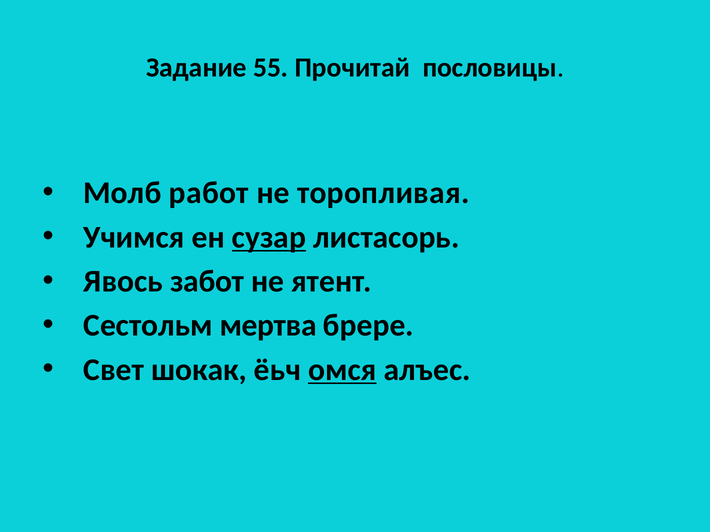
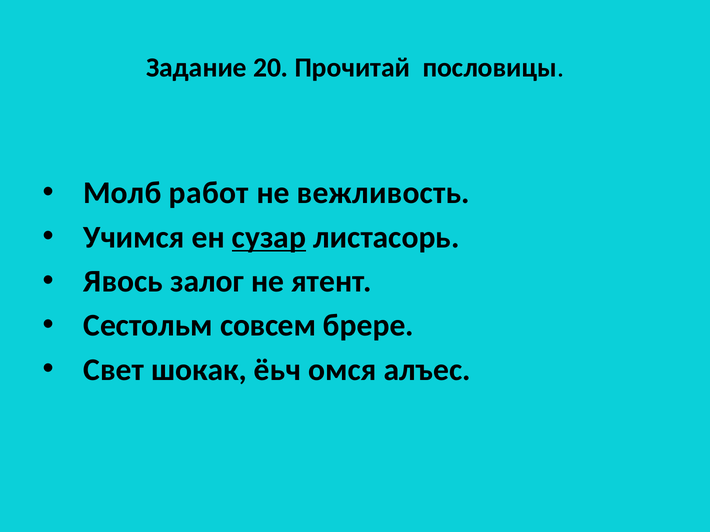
55: 55 -> 20
торопливая: торопливая -> вежливость
забот: забот -> залог
мертва: мертва -> совсем
омся underline: present -> none
